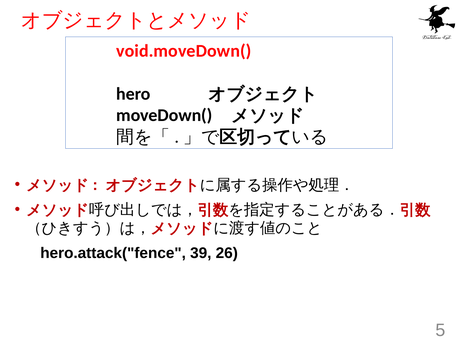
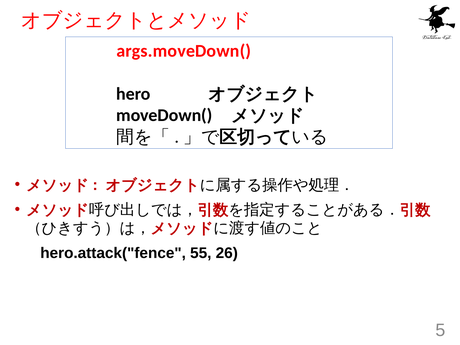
void.moveDown(: void.moveDown( -> args.moveDown(
39: 39 -> 55
